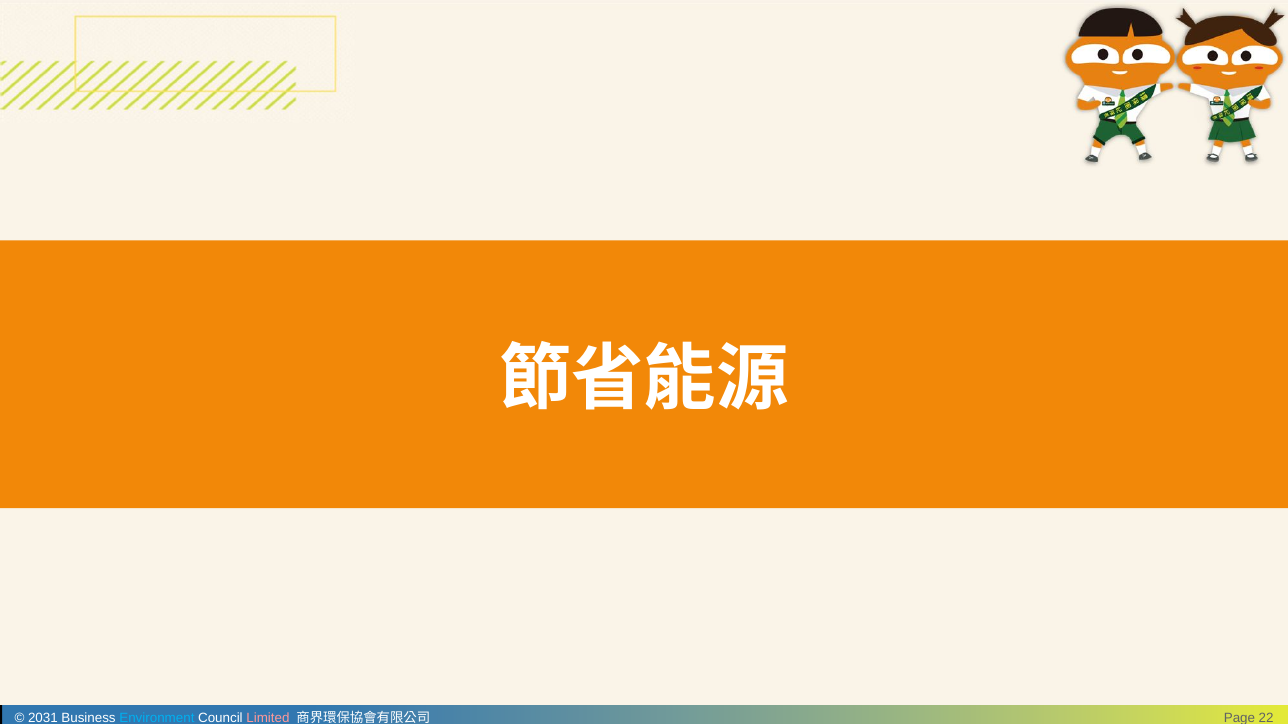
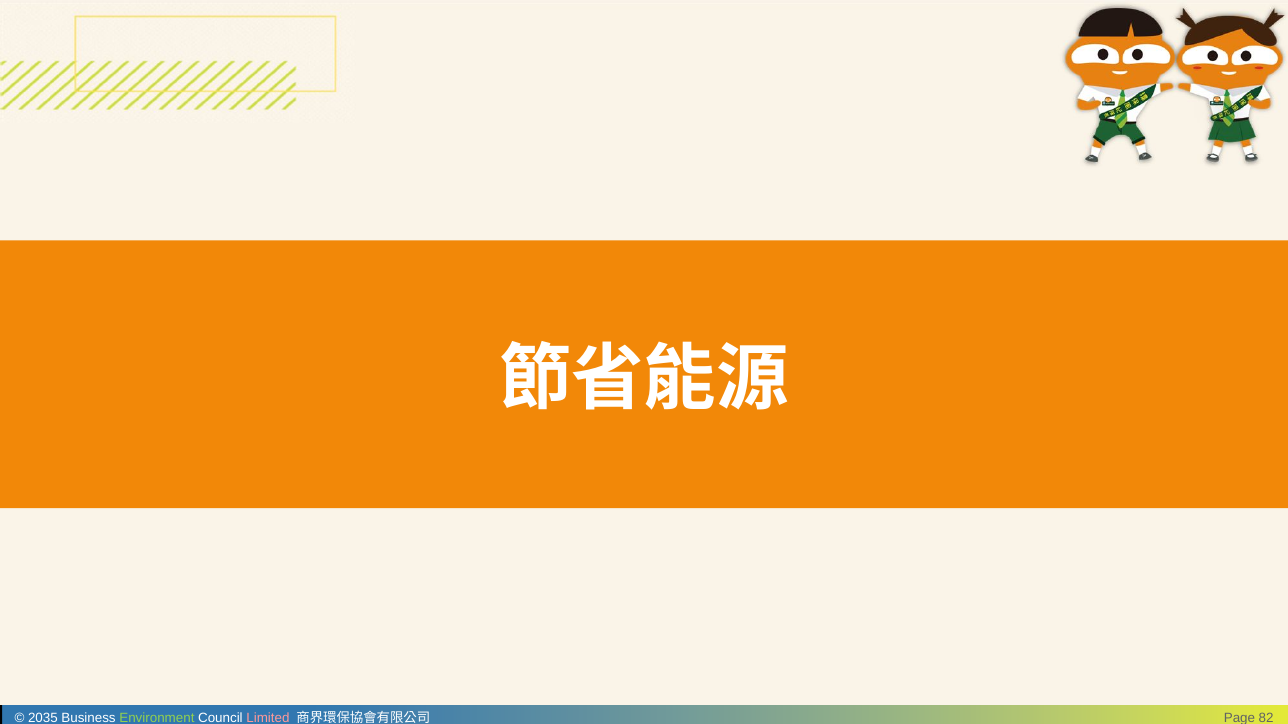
2031: 2031 -> 2035
Environment colour: light blue -> light green
22: 22 -> 82
